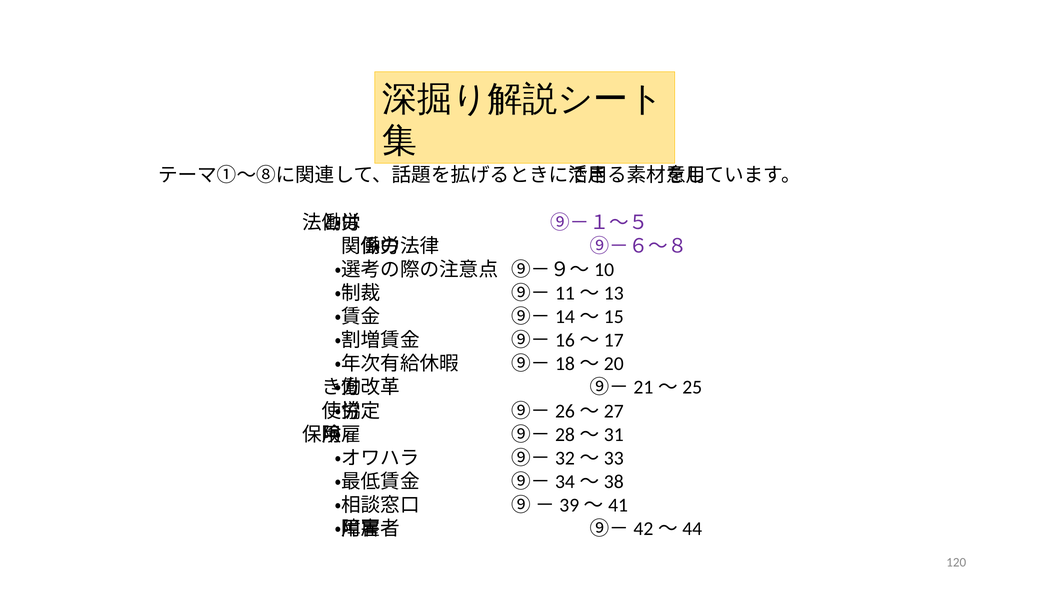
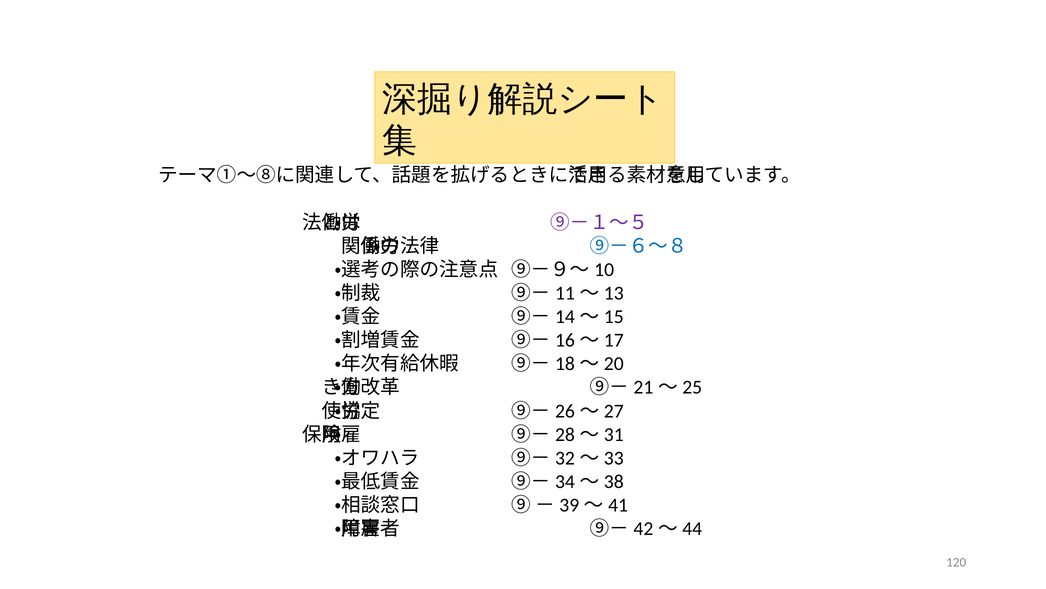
⑨－６～８ colour: purple -> blue
